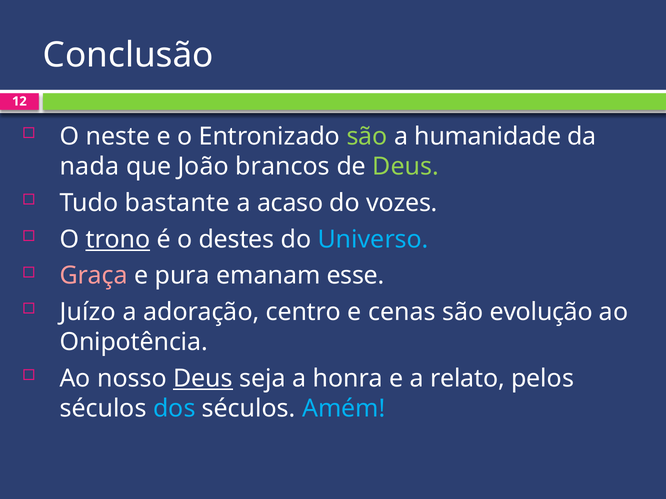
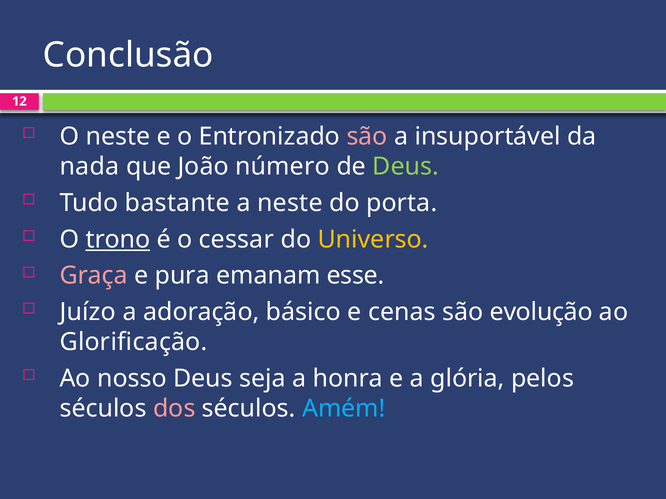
são at (367, 137) colour: light green -> pink
humanidade: humanidade -> insuportável
brancos: brancos -> número
a acaso: acaso -> neste
vozes: vozes -> porta
destes: destes -> cessar
Universo colour: light blue -> yellow
centro: centro -> básico
Onipotência: Onipotência -> Glorificação
Deus at (203, 379) underline: present -> none
relato: relato -> glória
dos colour: light blue -> pink
